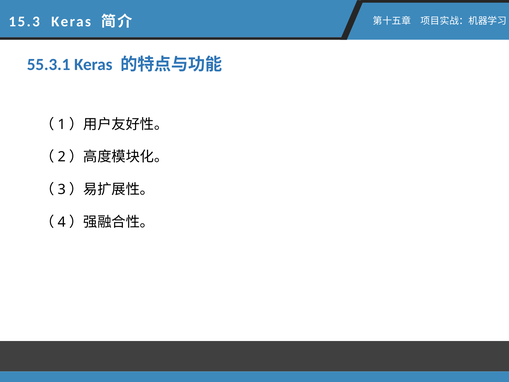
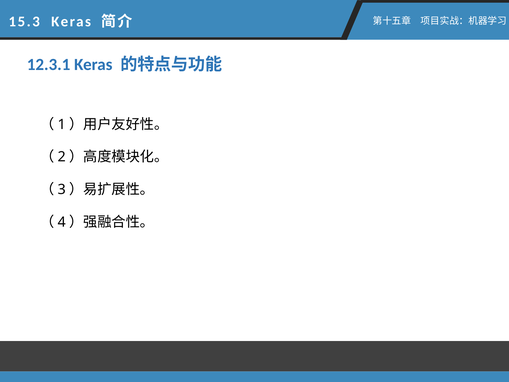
55.3.1: 55.3.1 -> 12.3.1
